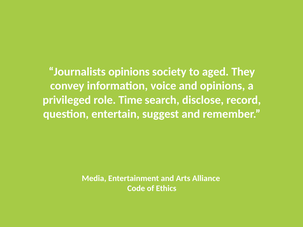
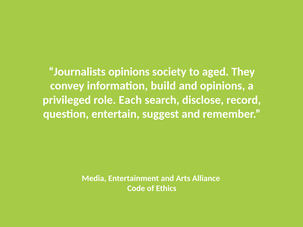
voice: voice -> build
Time: Time -> Each
